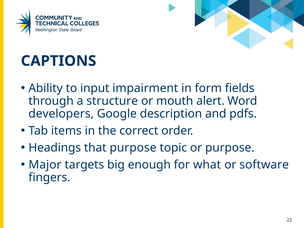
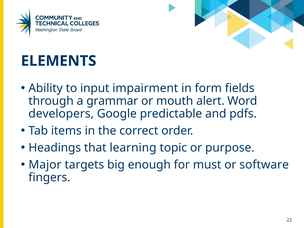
CAPTIONS: CAPTIONS -> ELEMENTS
structure: structure -> grammar
description: description -> predictable
that purpose: purpose -> learning
what: what -> must
